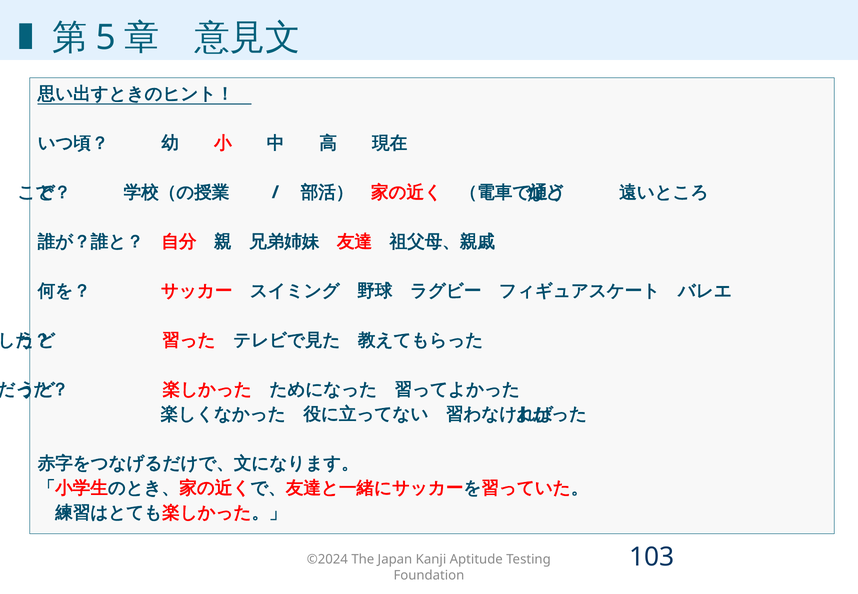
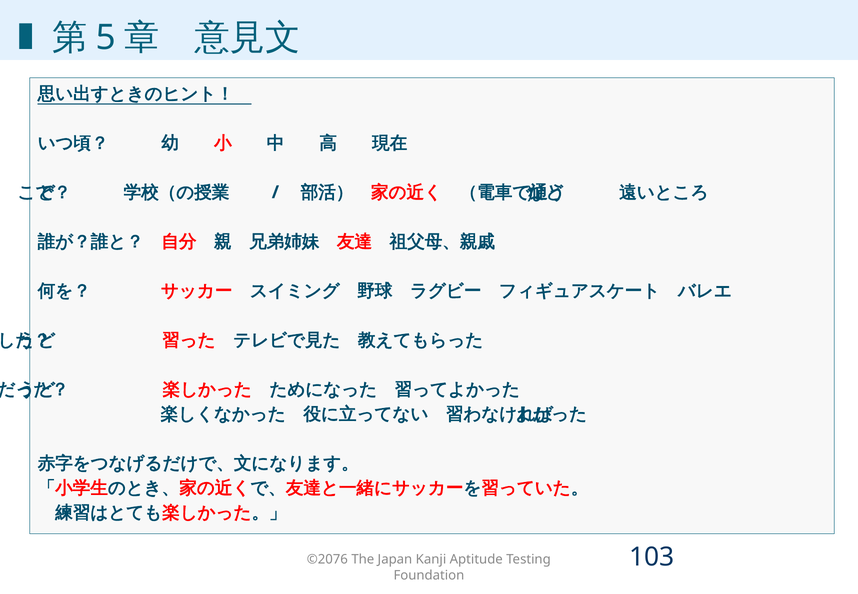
©2024: ©2024 -> ©2076
